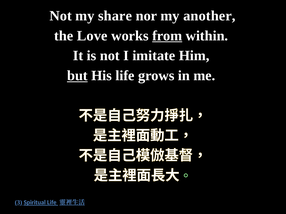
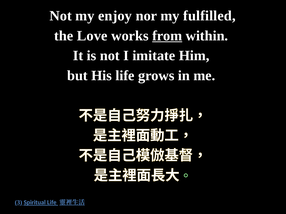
share: share -> enjoy
another: another -> fulfilled
but underline: present -> none
